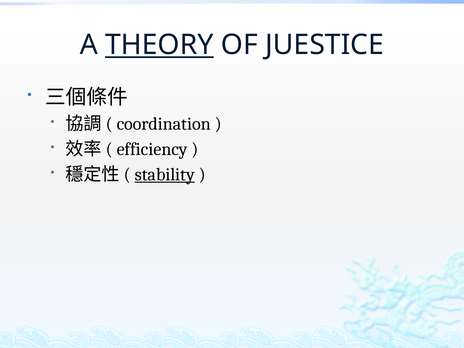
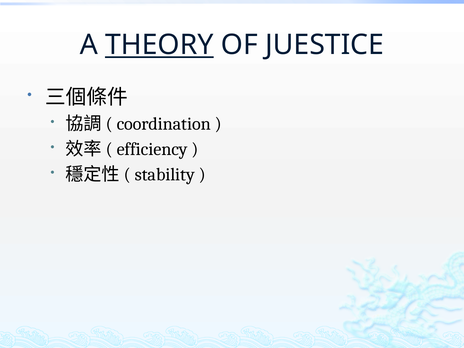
stability underline: present -> none
